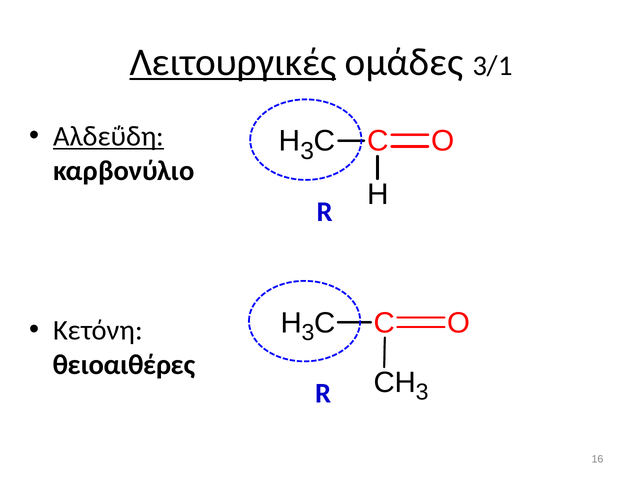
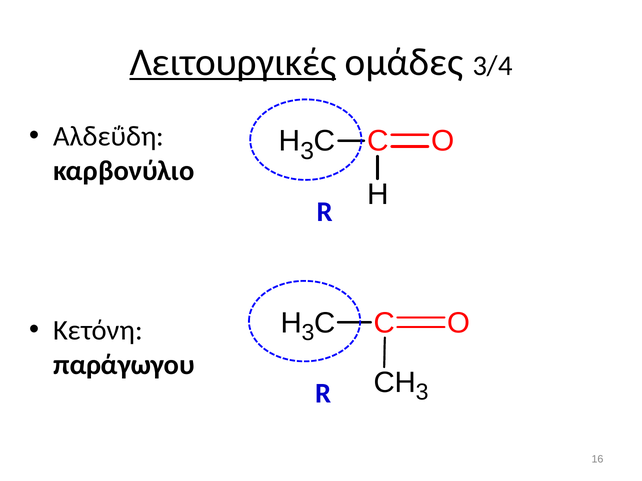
3/1: 3/1 -> 3/4
Αλδεΰδη underline: present -> none
θειοαιθέρες: θειοαιθέρες -> παράγωγου
